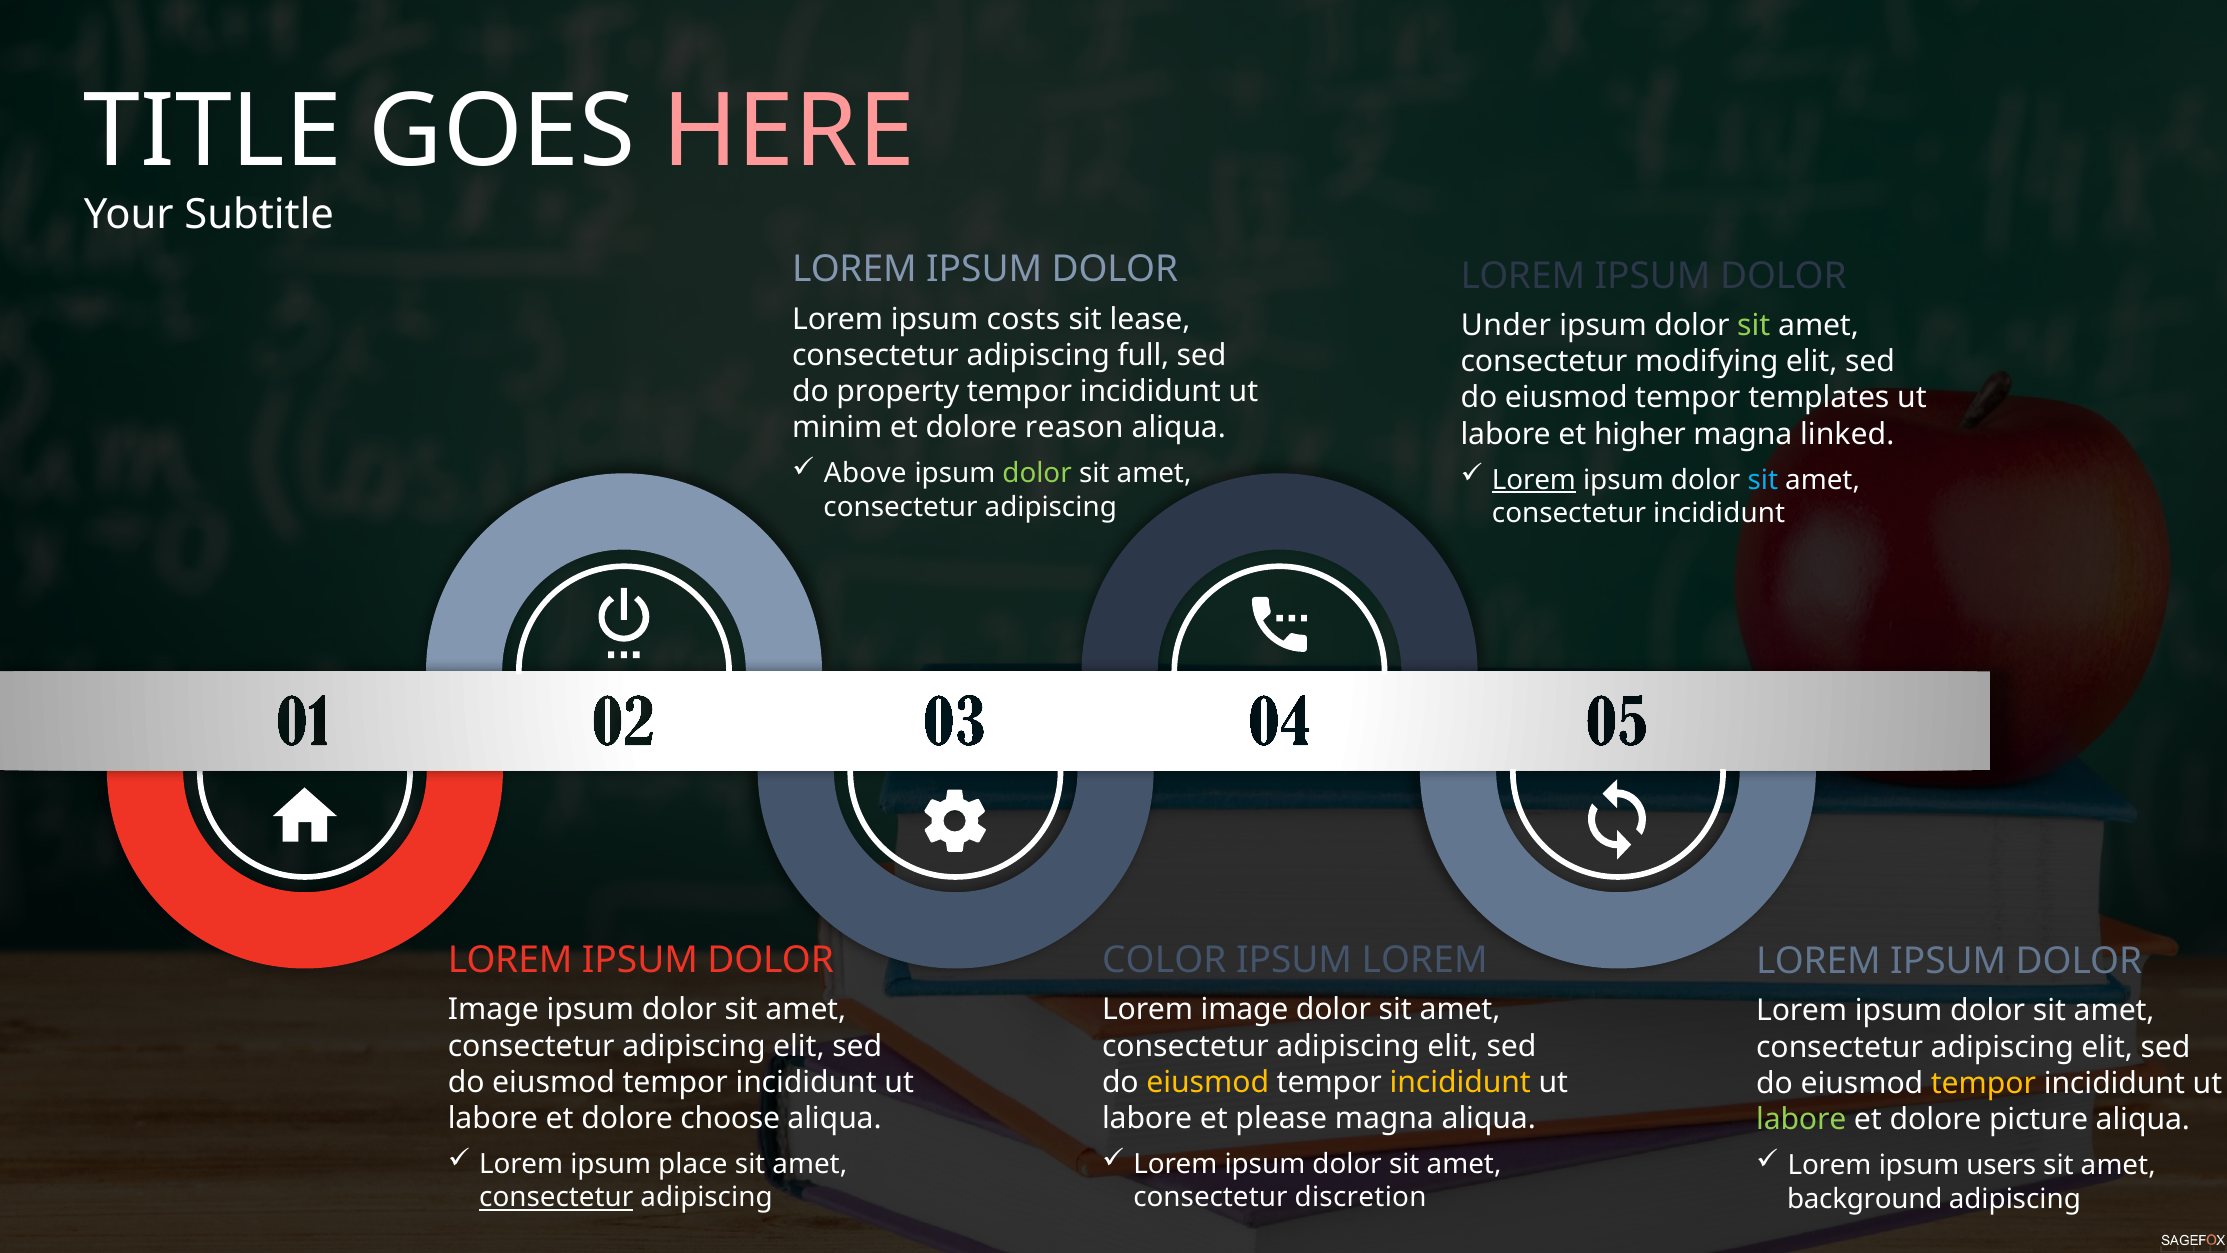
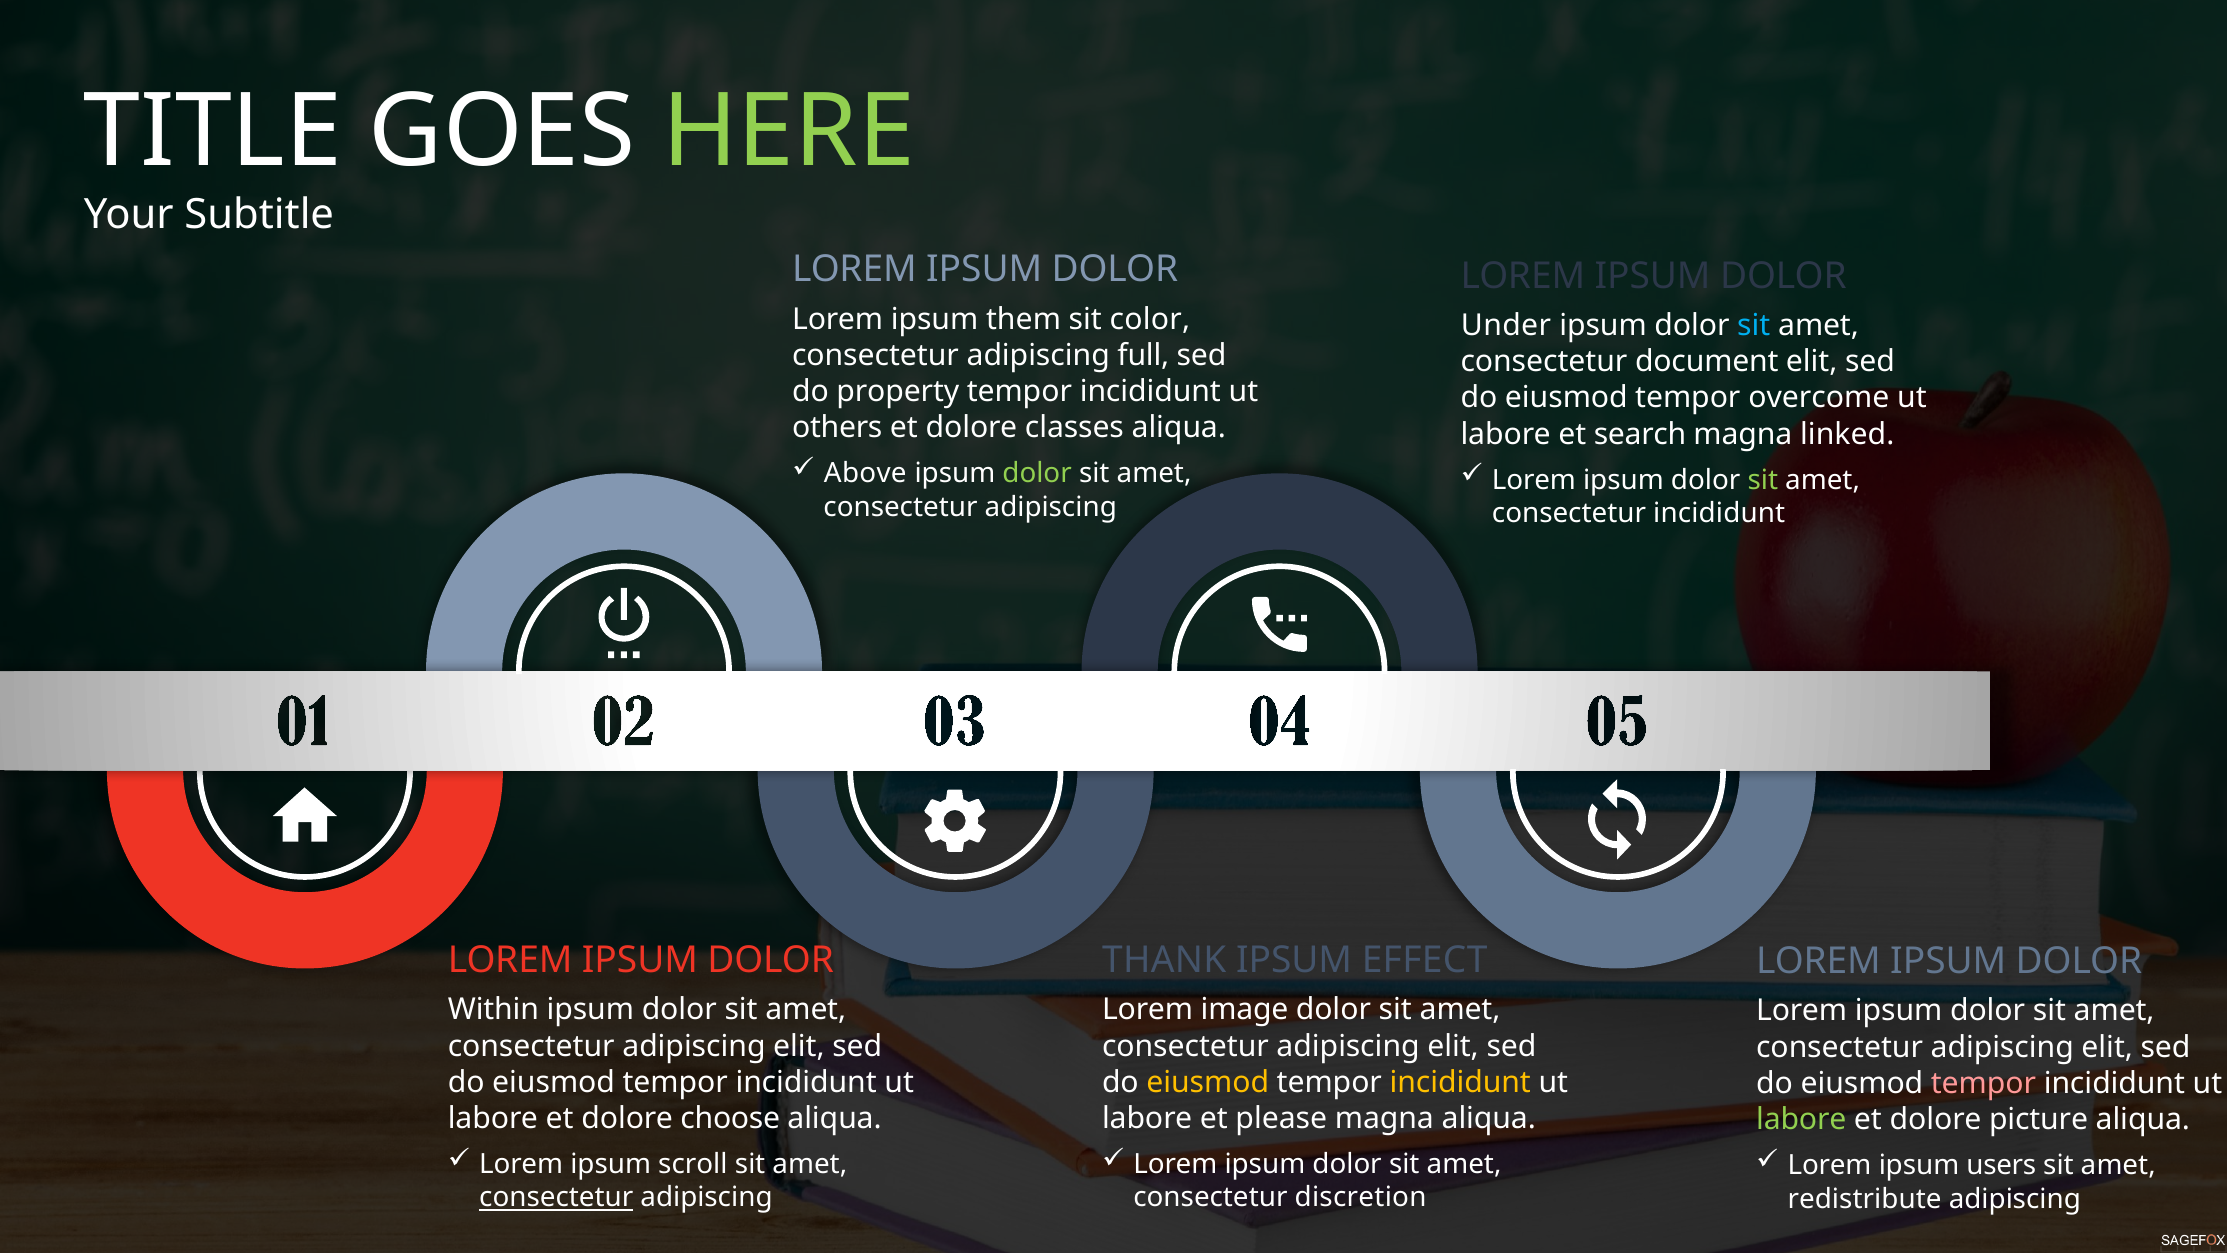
HERE colour: pink -> light green
costs: costs -> them
lease: lease -> color
sit at (1754, 325) colour: light green -> light blue
modifying: modifying -> document
templates: templates -> overcome
minim: minim -> others
reason: reason -> classes
higher: higher -> search
Lorem at (1534, 480) underline: present -> none
sit at (1763, 480) colour: light blue -> light green
COLOR: COLOR -> THANK
IPSUM LOREM: LOREM -> EFFECT
Image at (493, 1010): Image -> Within
tempor at (1983, 1083) colour: yellow -> pink
place: place -> scroll
background: background -> redistribute
